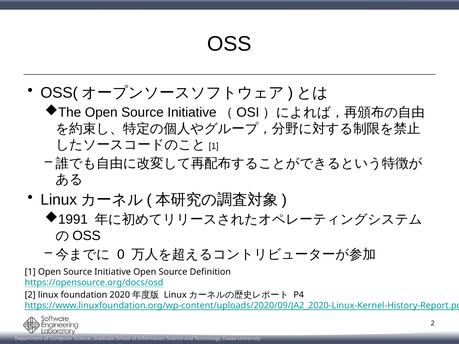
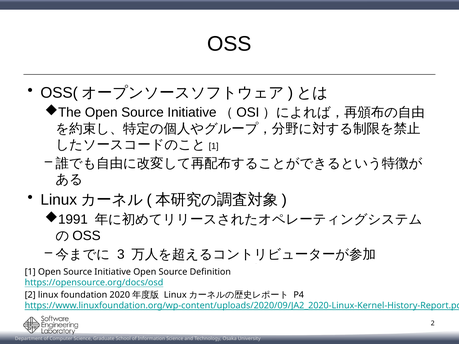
0: 0 -> 3
